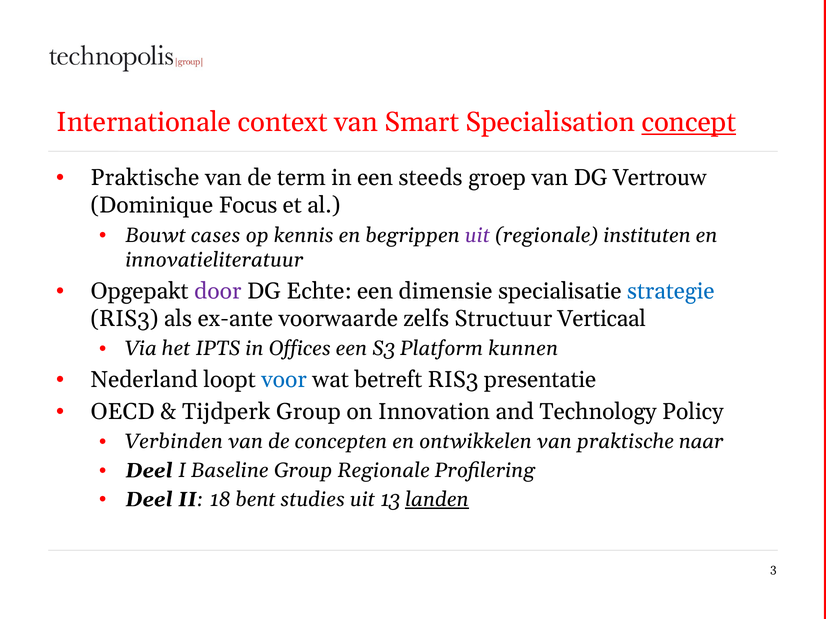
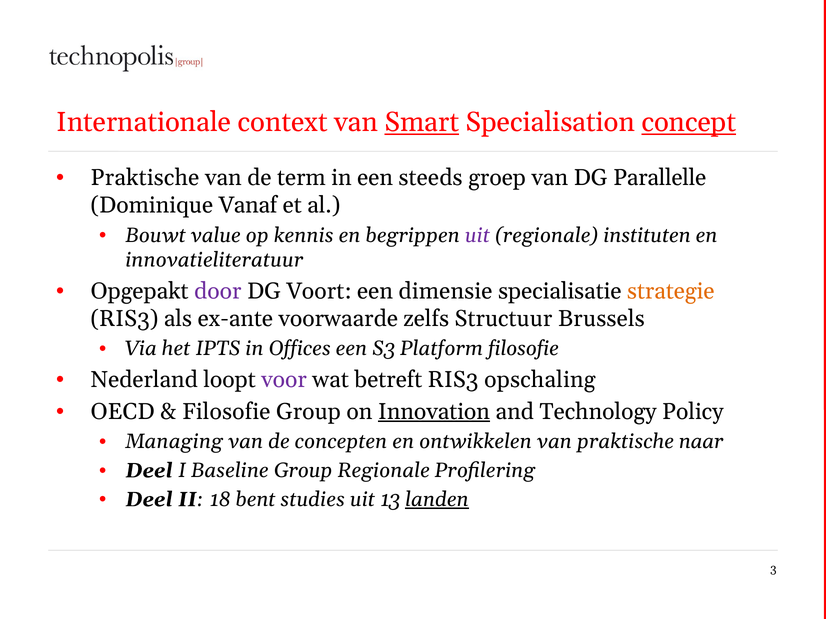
Smart underline: none -> present
Vertrouw: Vertrouw -> Parallelle
Focus: Focus -> Vanaf
cases: cases -> value
Echte: Echte -> Voort
strategie colour: blue -> orange
Verticaal: Verticaal -> Brussels
Platform kunnen: kunnen -> filosofie
voor colour: blue -> purple
presentatie: presentatie -> opschaling
Tijdperk at (226, 412): Tijdperk -> Filosofie
Innovation underline: none -> present
Verbinden: Verbinden -> Managing
